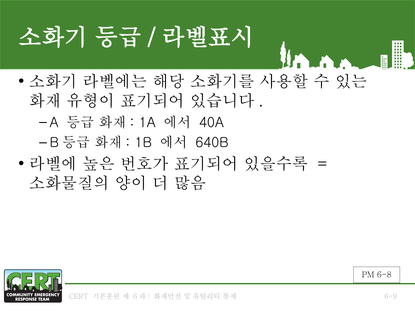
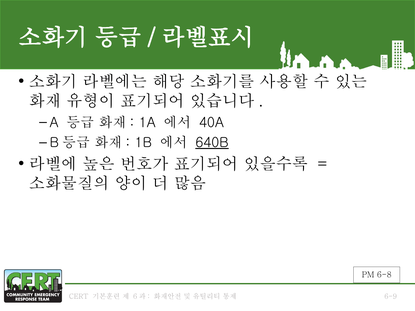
640B underline: none -> present
